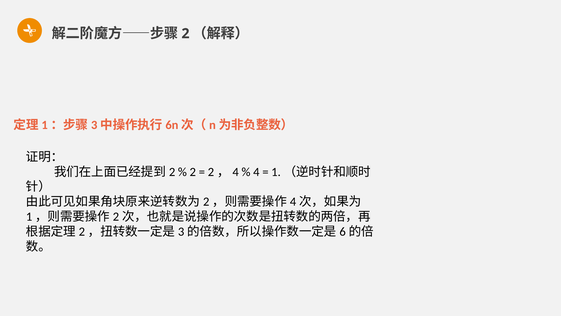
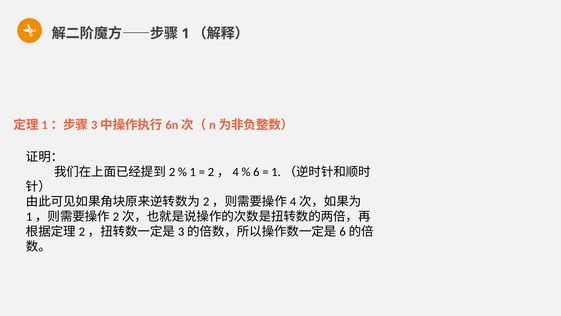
2 at (186, 34): 2 -> 1
2 at (193, 172): 2 -> 1
4: 4 -> 6
